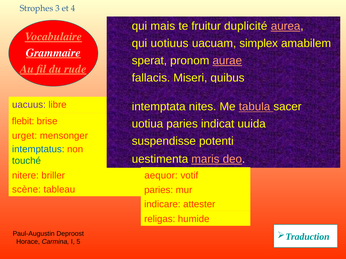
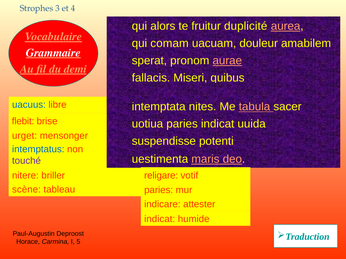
mais: mais -> alors
uotiuus: uotiuus -> comam
simplex: simplex -> douleur
rude: rude -> demi
uacuus colour: purple -> blue
touché colour: green -> purple
aequor: aequor -> religare
religas at (160, 219): religas -> indicat
